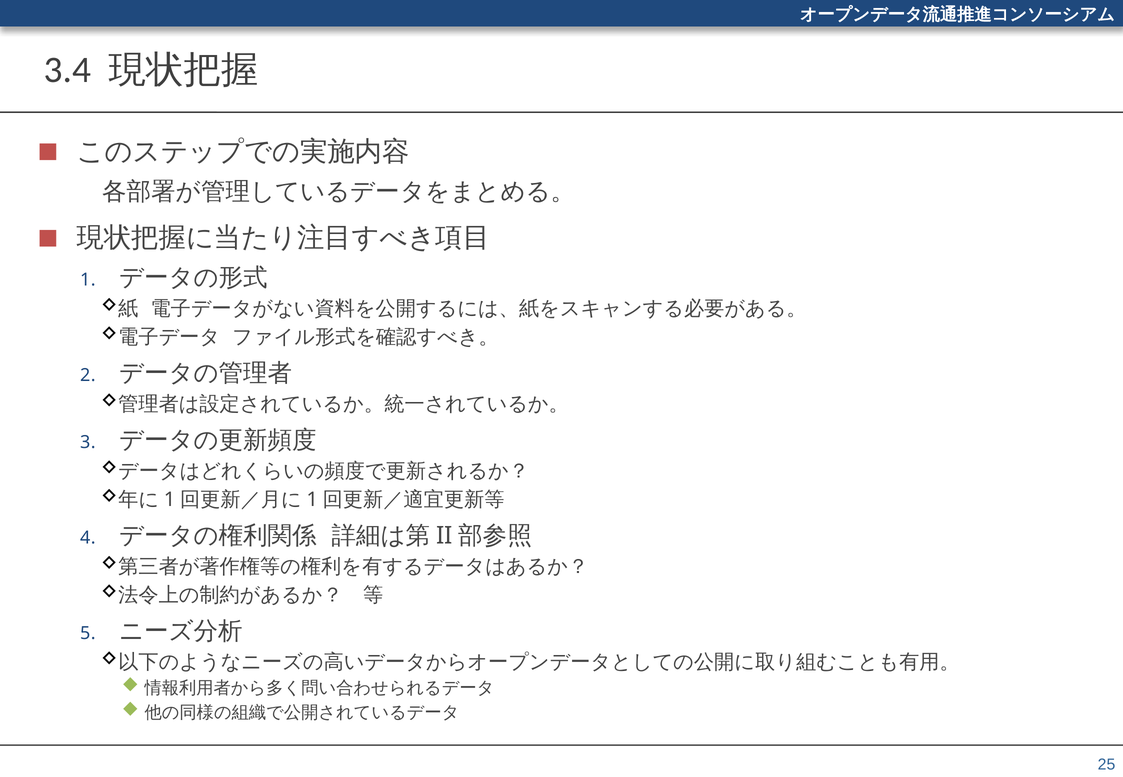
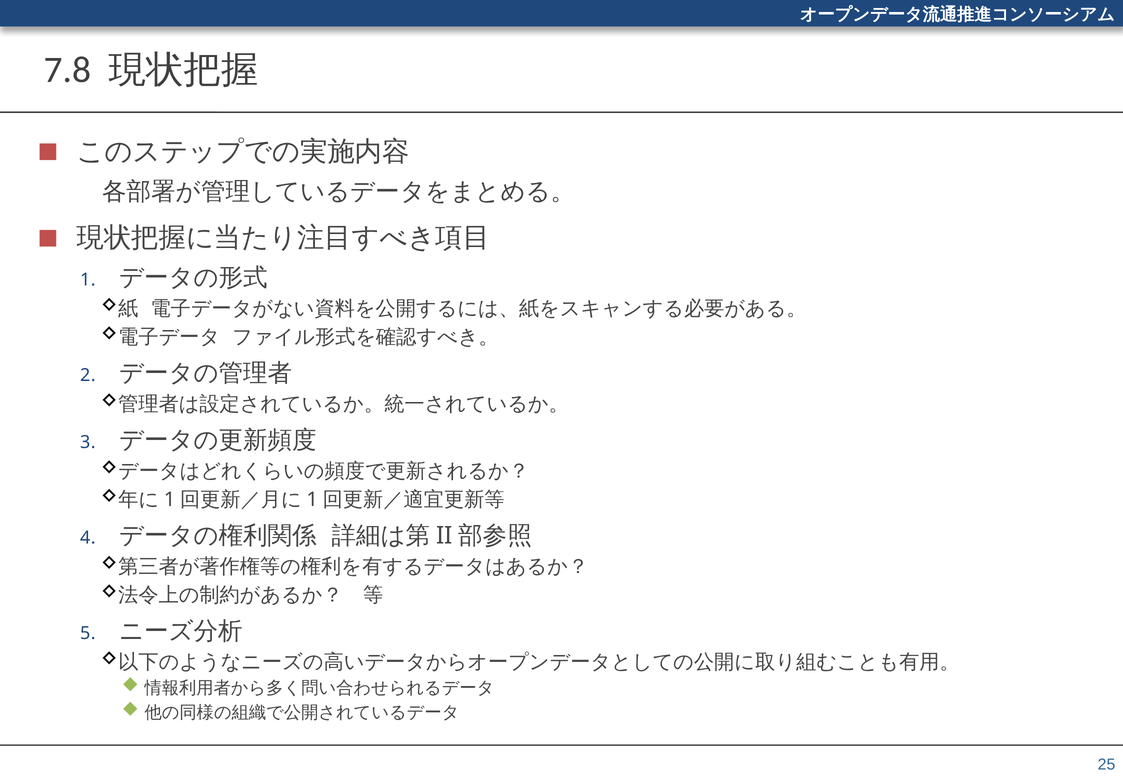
3.4: 3.4 -> 7.8
